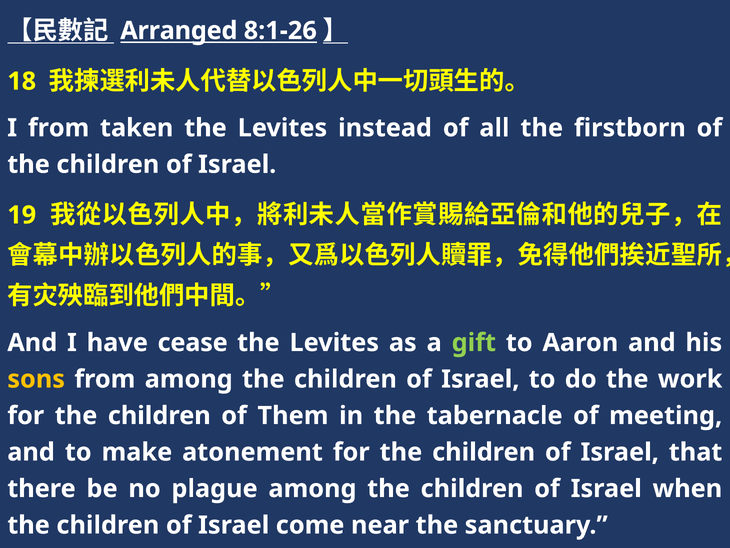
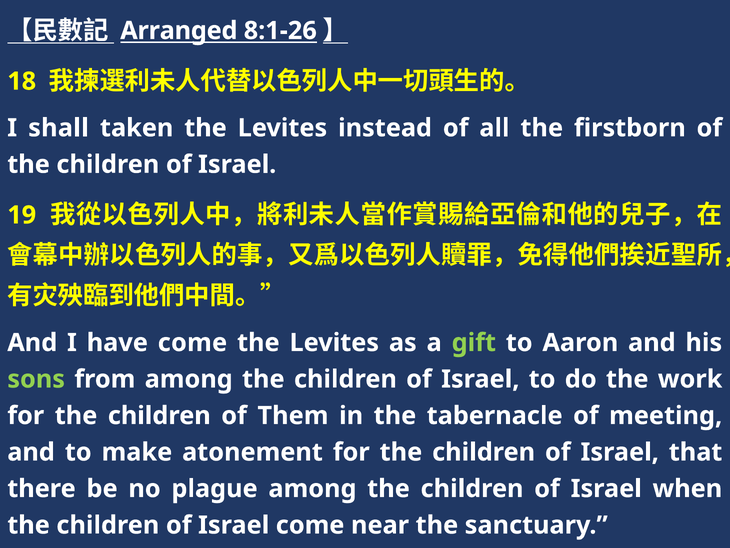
I from: from -> shall
have cease: cease -> come
sons colour: yellow -> light green
